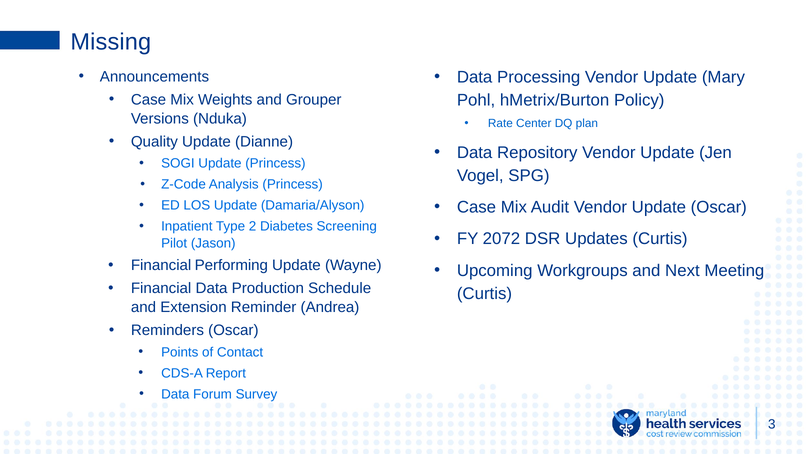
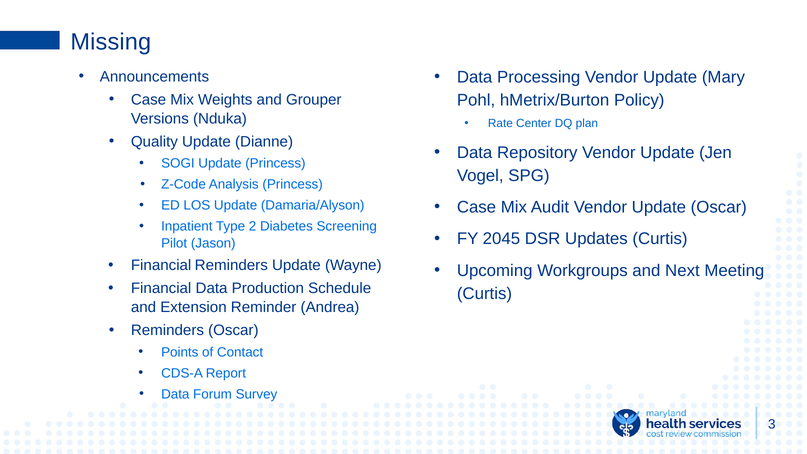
2072: 2072 -> 2045
Financial Performing: Performing -> Reminders
